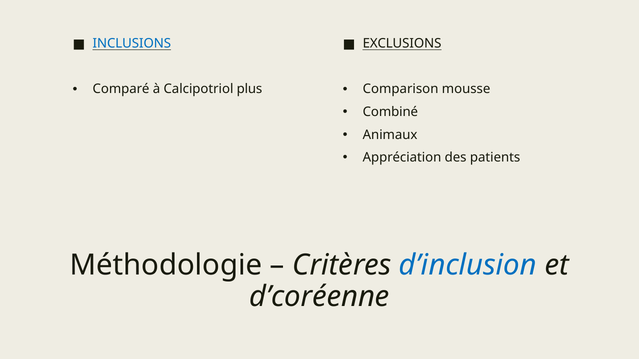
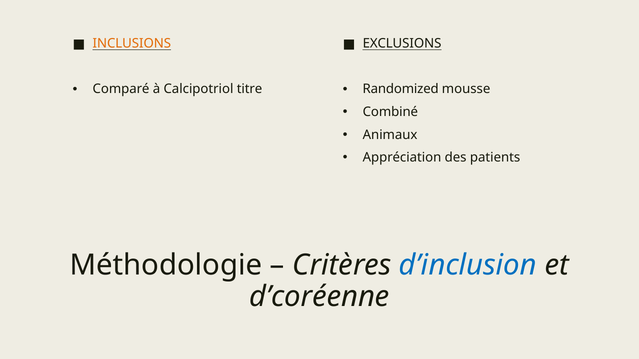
INCLUSIONS colour: blue -> orange
plus: plus -> titre
Comparison: Comparison -> Randomized
